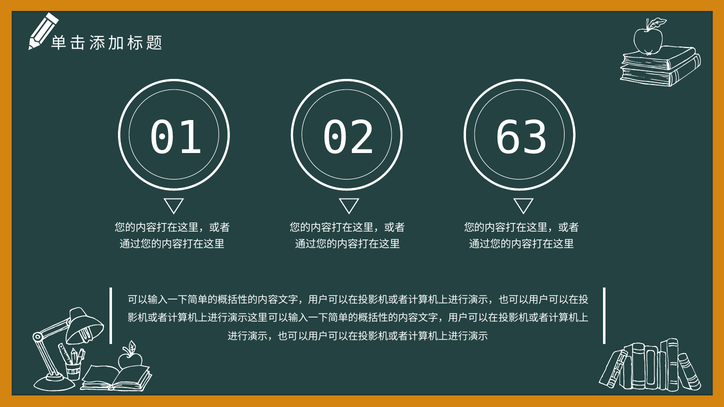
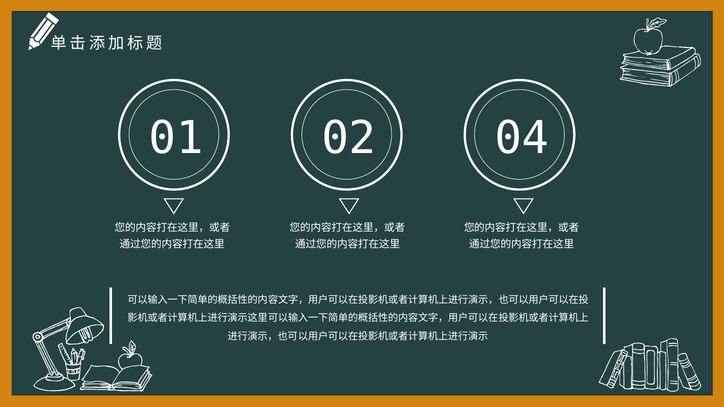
63: 63 -> 04
